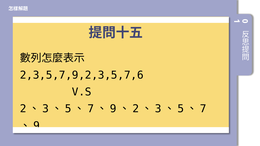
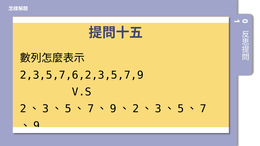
2,3,5,7,9,2,3,5,7,6: 2,3,5,7,9,2,3,5,7,6 -> 2,3,5,7,6,2,3,5,7,9
